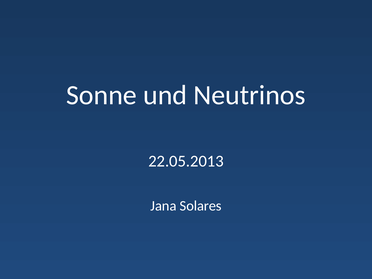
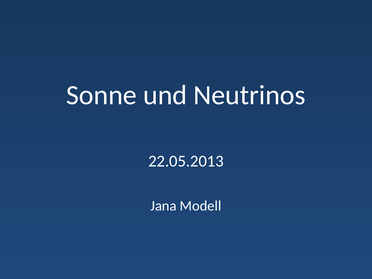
Solares: Solares -> Modell
